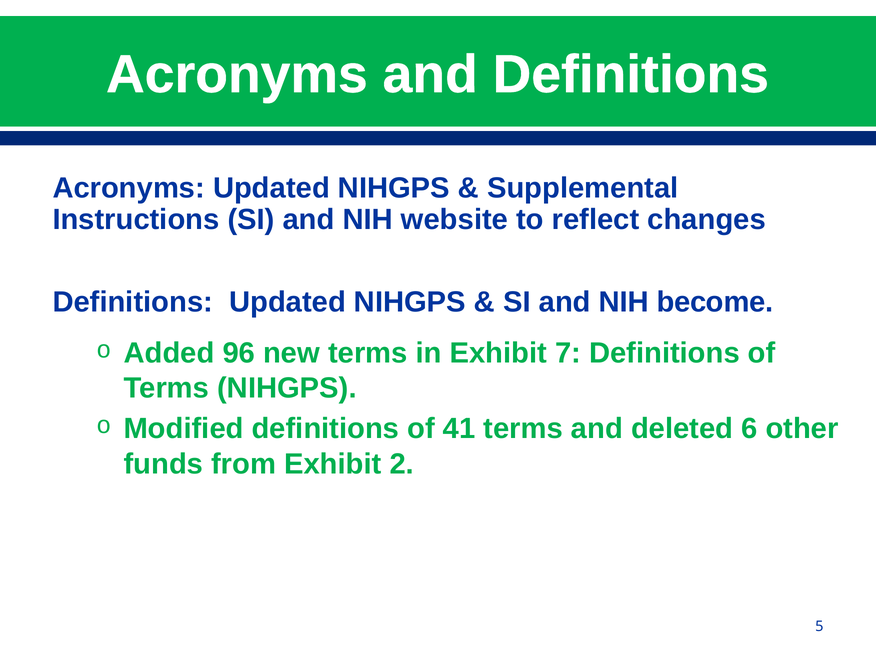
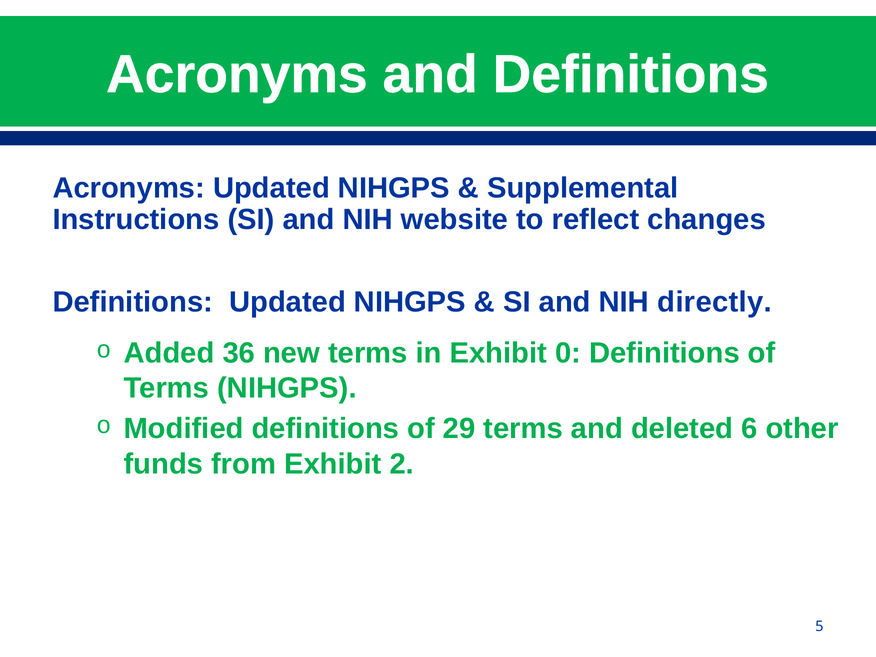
become: become -> directly
96: 96 -> 36
7: 7 -> 0
41: 41 -> 29
